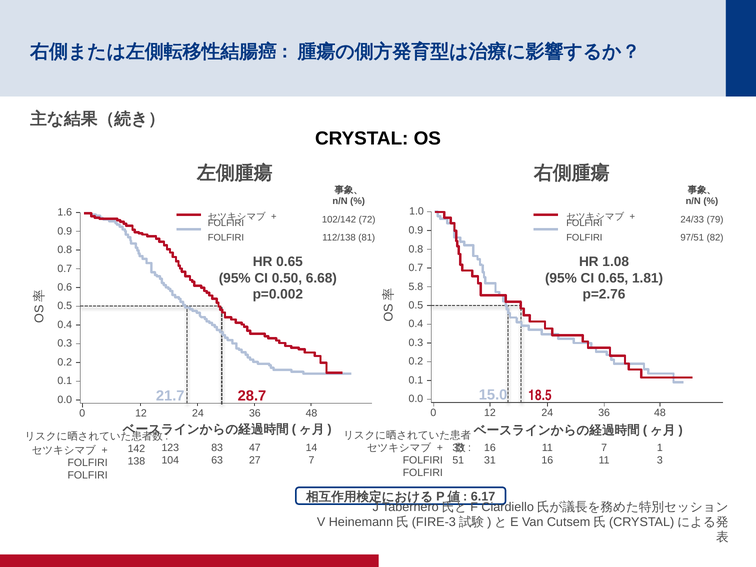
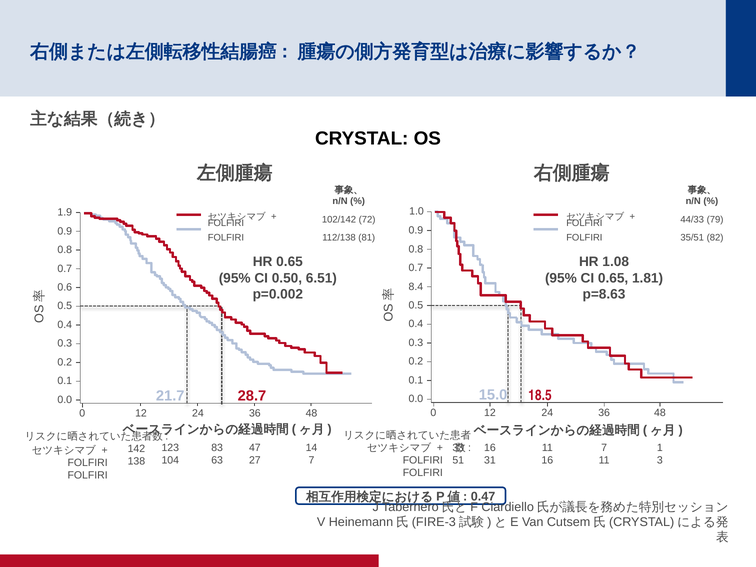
1.6: 1.6 -> 1.9
24/33: 24/33 -> 44/33
97/51: 97/51 -> 35/51
6.68: 6.68 -> 6.51
5.8: 5.8 -> 8.4
p=2.76: p=2.76 -> p=8.63
6.17: 6.17 -> 0.47
